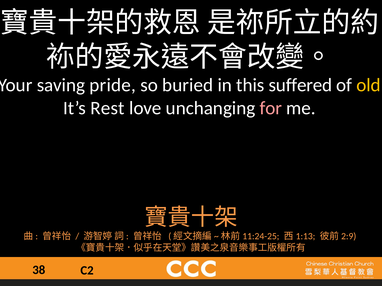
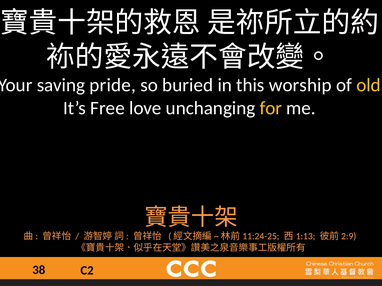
suffered: suffered -> worship
Rest: Rest -> Free
for colour: pink -> yellow
